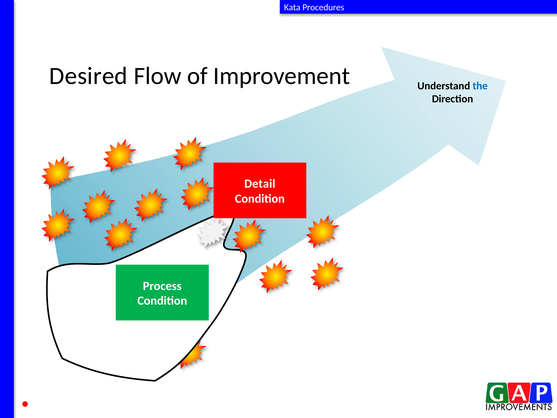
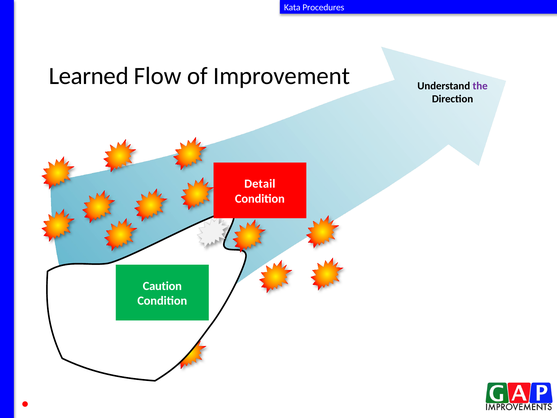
Desired: Desired -> Learned
the colour: blue -> purple
Process: Process -> Caution
